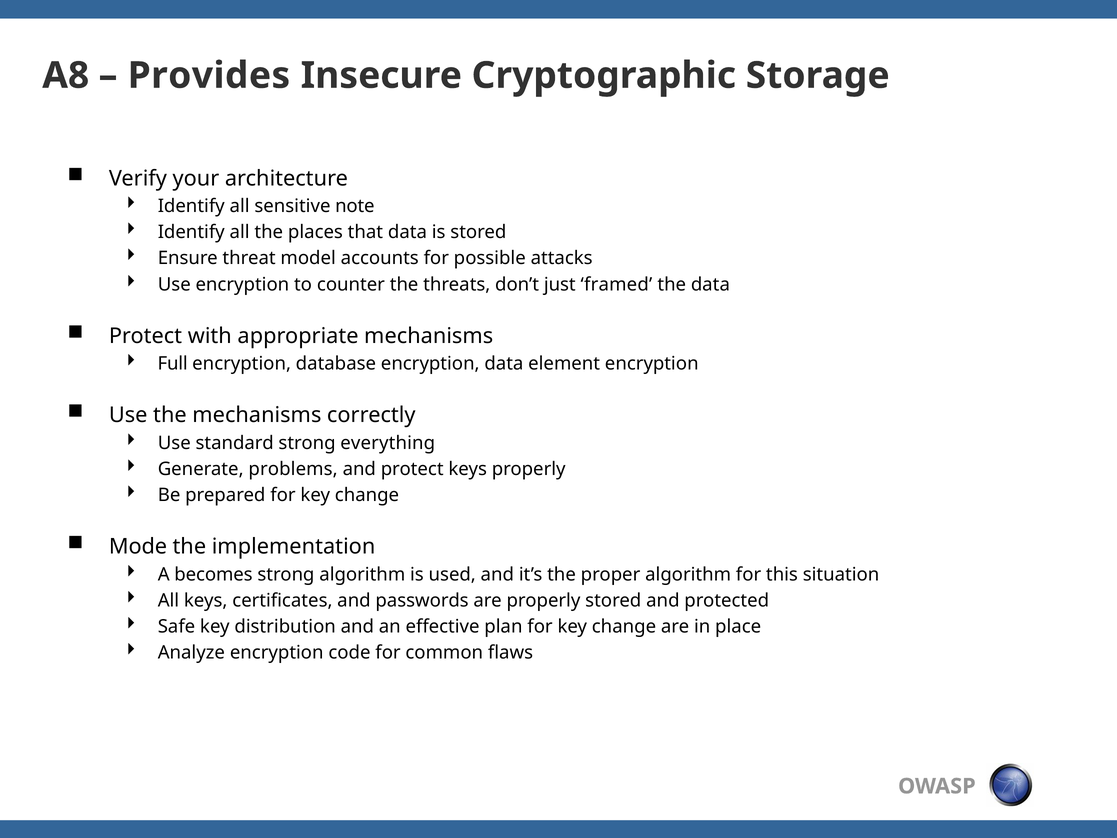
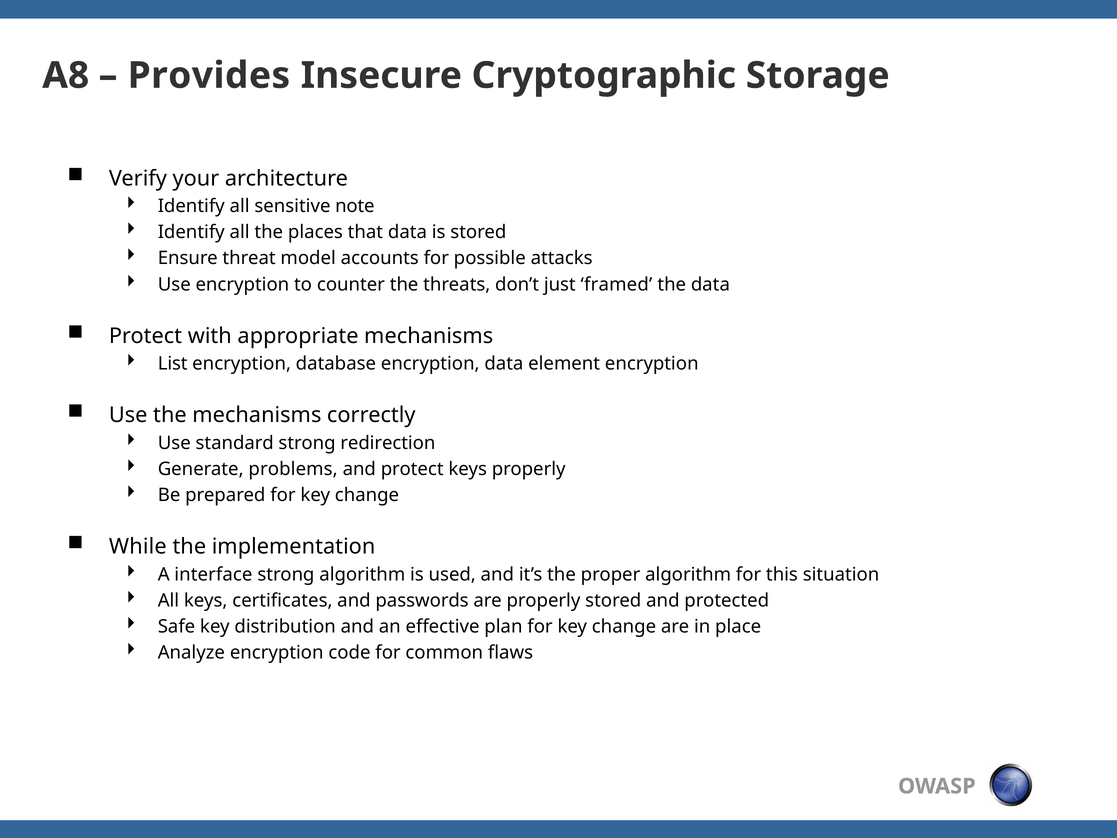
Full: Full -> List
everything: everything -> redirection
Mode: Mode -> While
becomes: becomes -> interface
